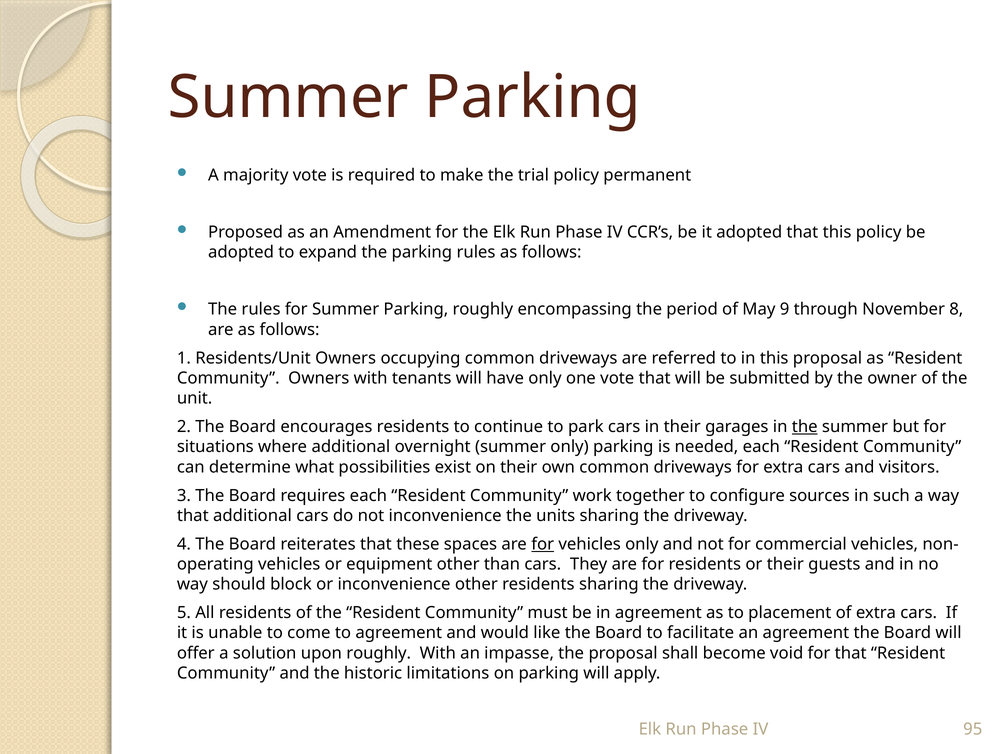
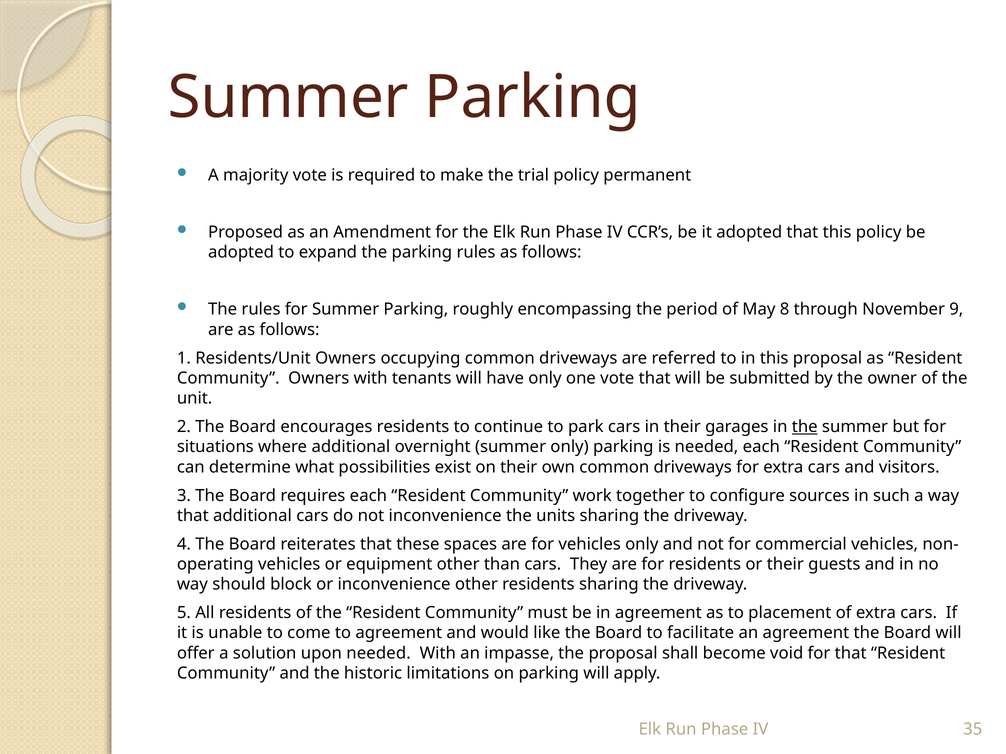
9: 9 -> 8
8: 8 -> 9
for at (543, 544) underline: present -> none
upon roughly: roughly -> needed
95: 95 -> 35
